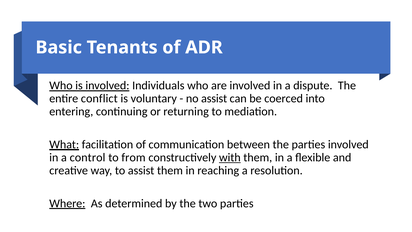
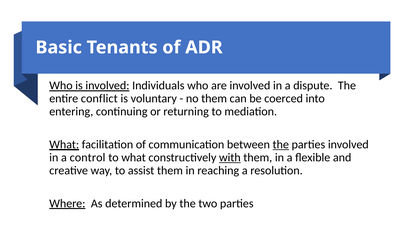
no assist: assist -> them
the at (281, 144) underline: none -> present
to from: from -> what
